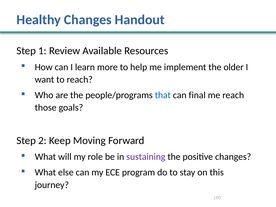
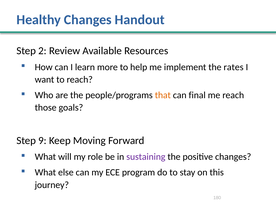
1: 1 -> 2
older: older -> rates
that colour: blue -> orange
2: 2 -> 9
